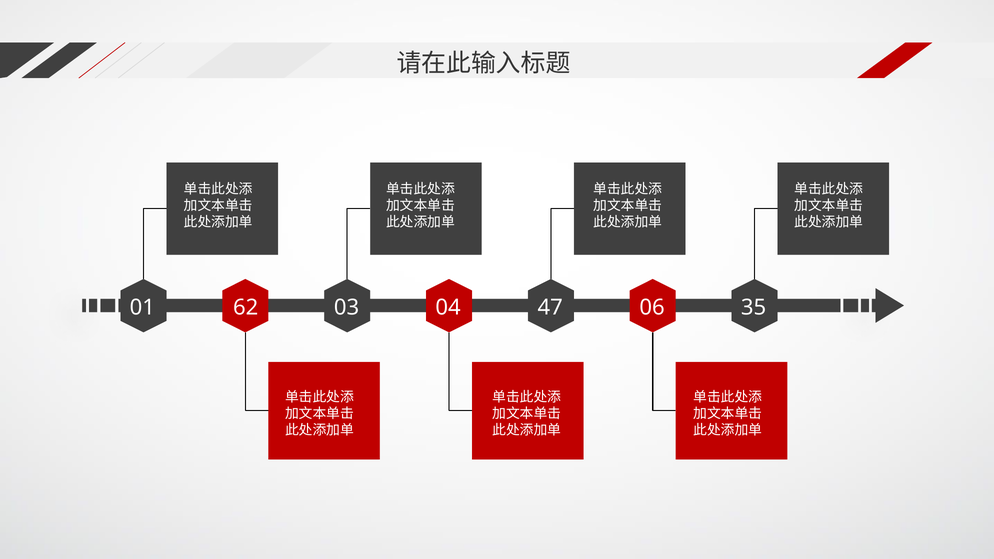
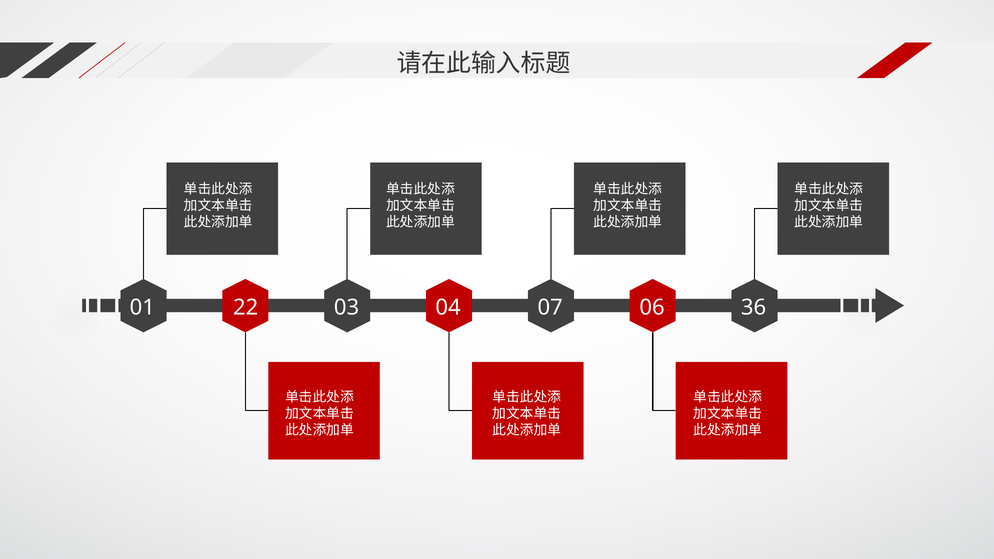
62: 62 -> 22
47: 47 -> 07
35: 35 -> 36
